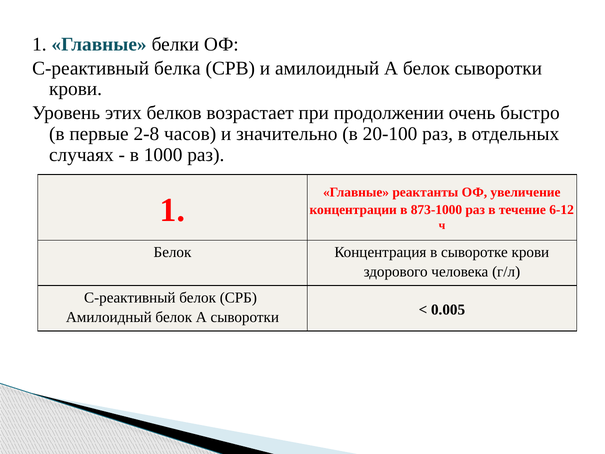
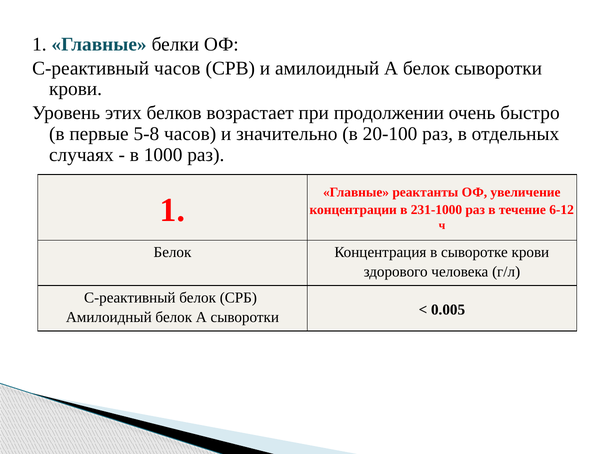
С-реактивный белка: белка -> часов
2-8: 2-8 -> 5-8
873-1000: 873-1000 -> 231-1000
